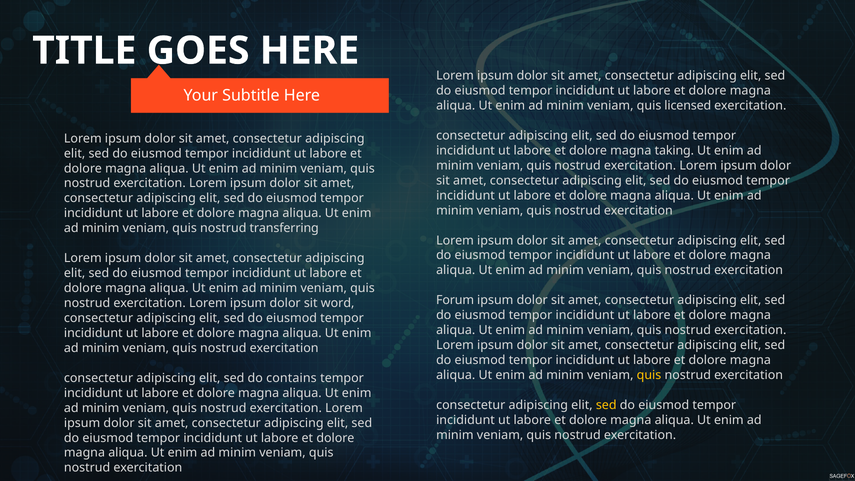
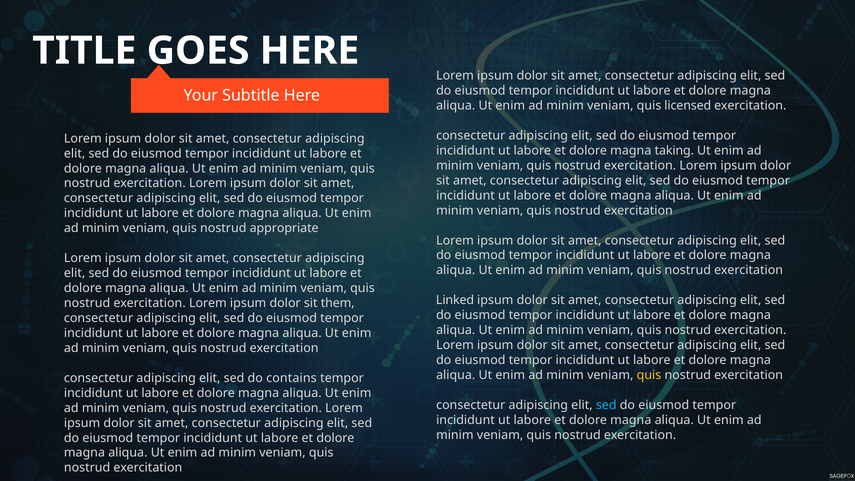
transferring: transferring -> appropriate
Forum: Forum -> Linked
word: word -> them
sed at (606, 405) colour: yellow -> light blue
